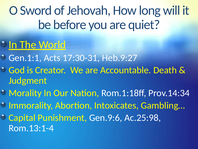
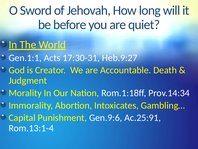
Ac.25:98: Ac.25:98 -> Ac.25:91
